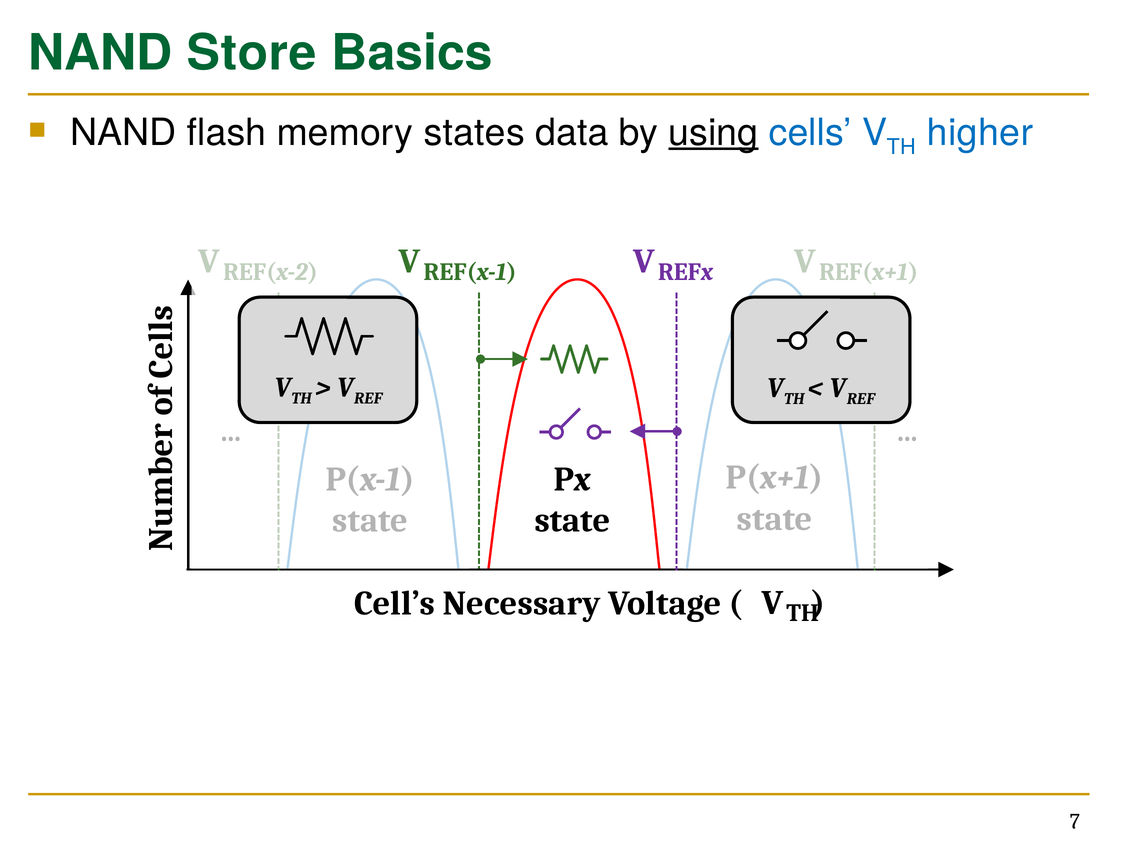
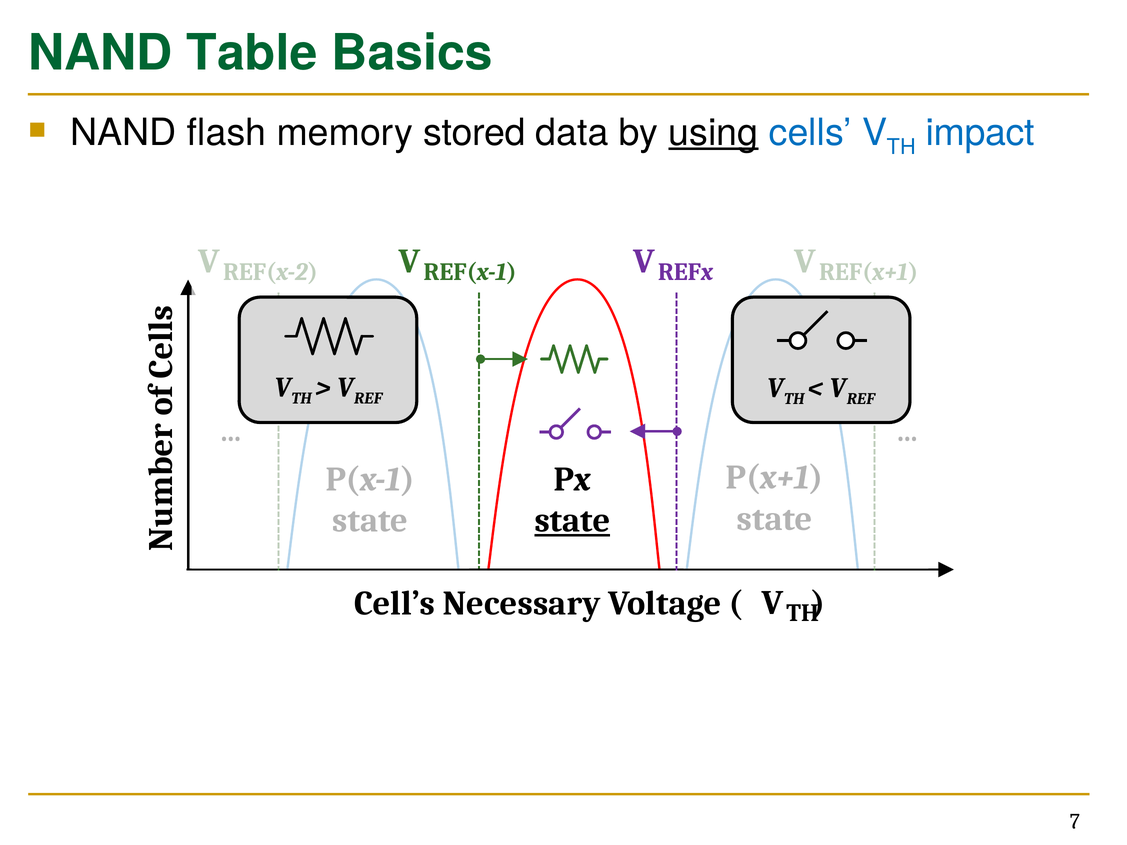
Store: Store -> Table
states: states -> stored
higher: higher -> impact
state at (572, 521) underline: none -> present
